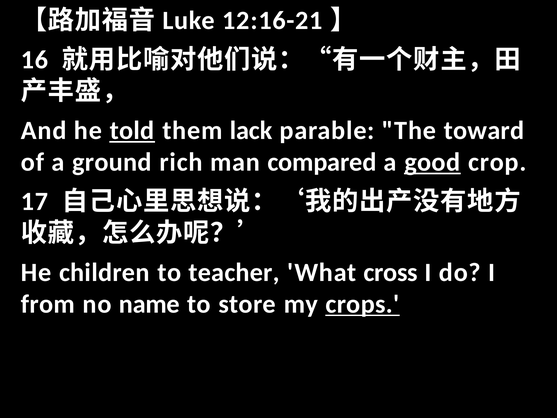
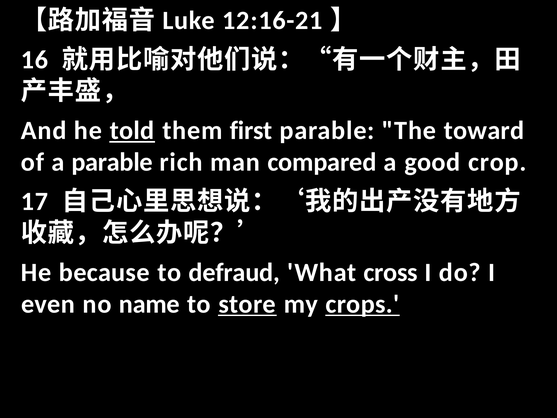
lack: lack -> first
a ground: ground -> parable
good underline: present -> none
children: children -> because
teacher: teacher -> defraud
from: from -> even
store underline: none -> present
